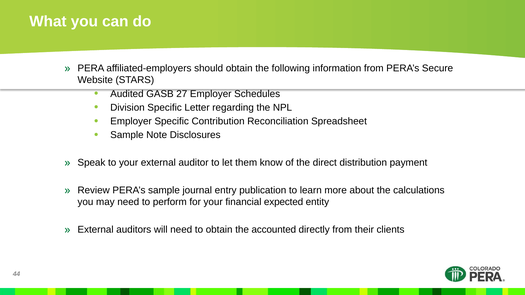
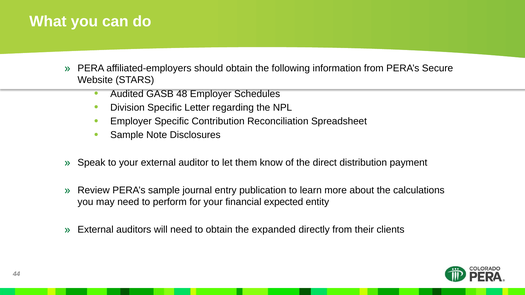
27: 27 -> 48
accounted: accounted -> expanded
